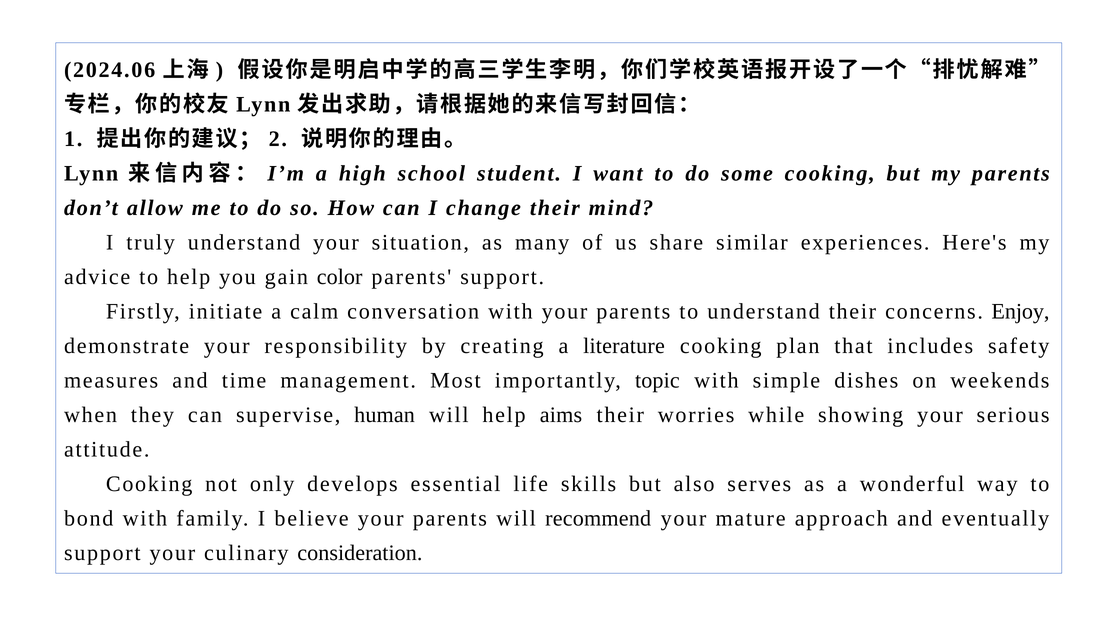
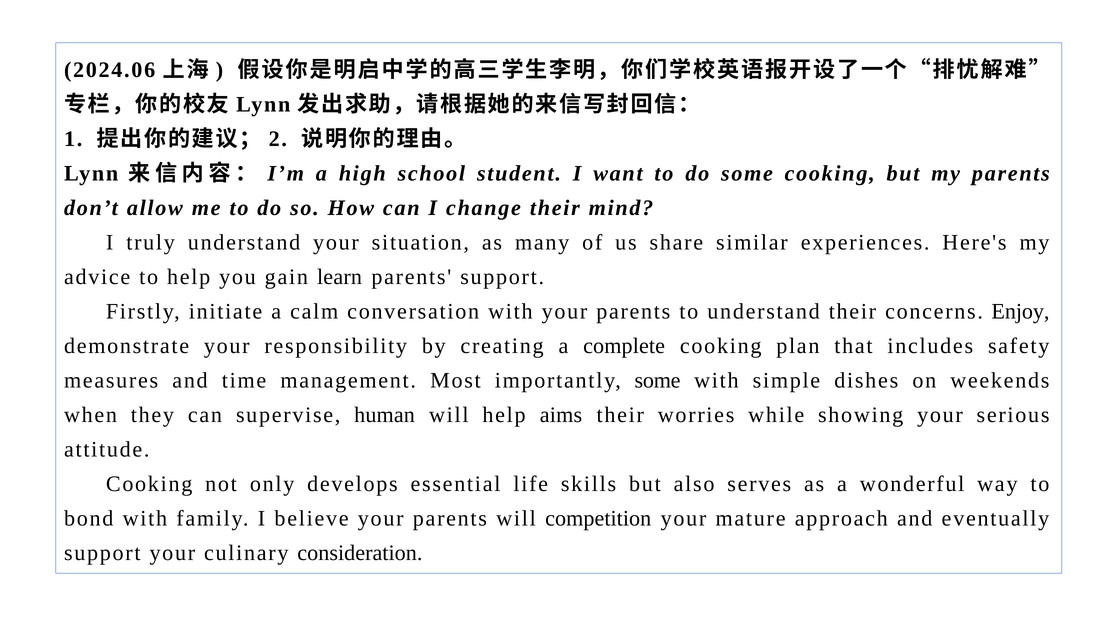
color: color -> learn
literature: literature -> complete
importantly topic: topic -> some
recommend: recommend -> competition
